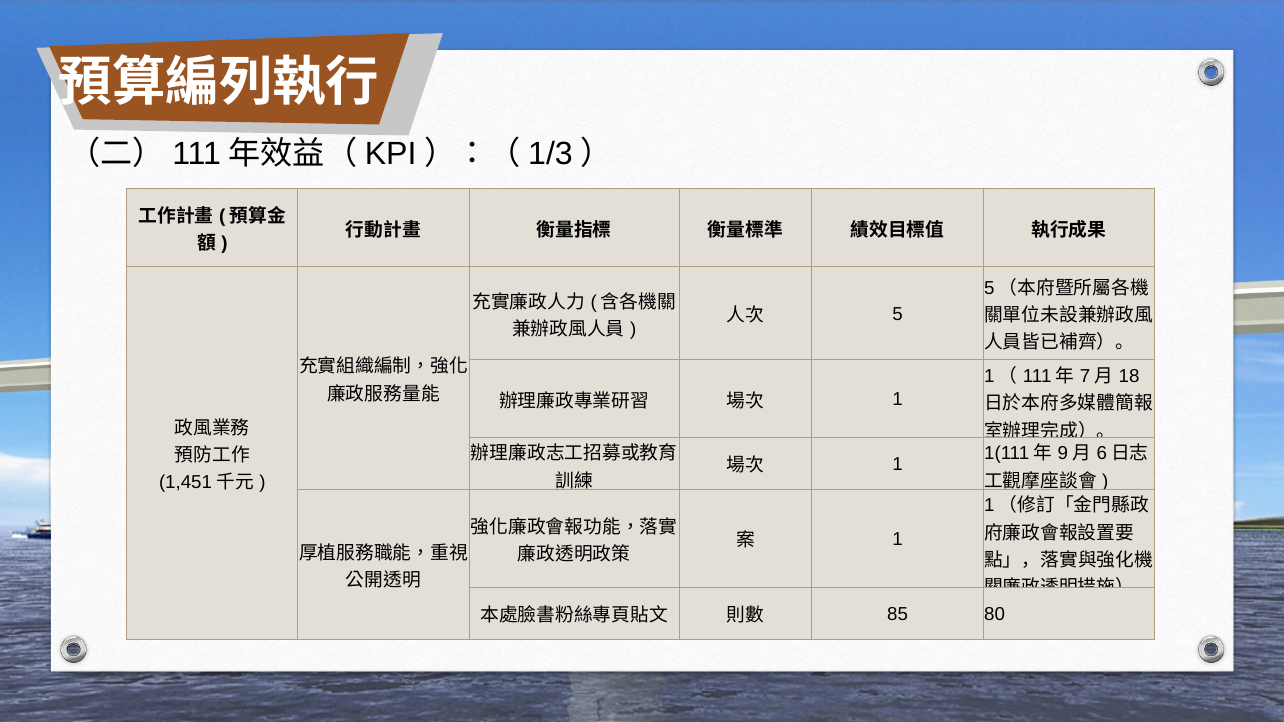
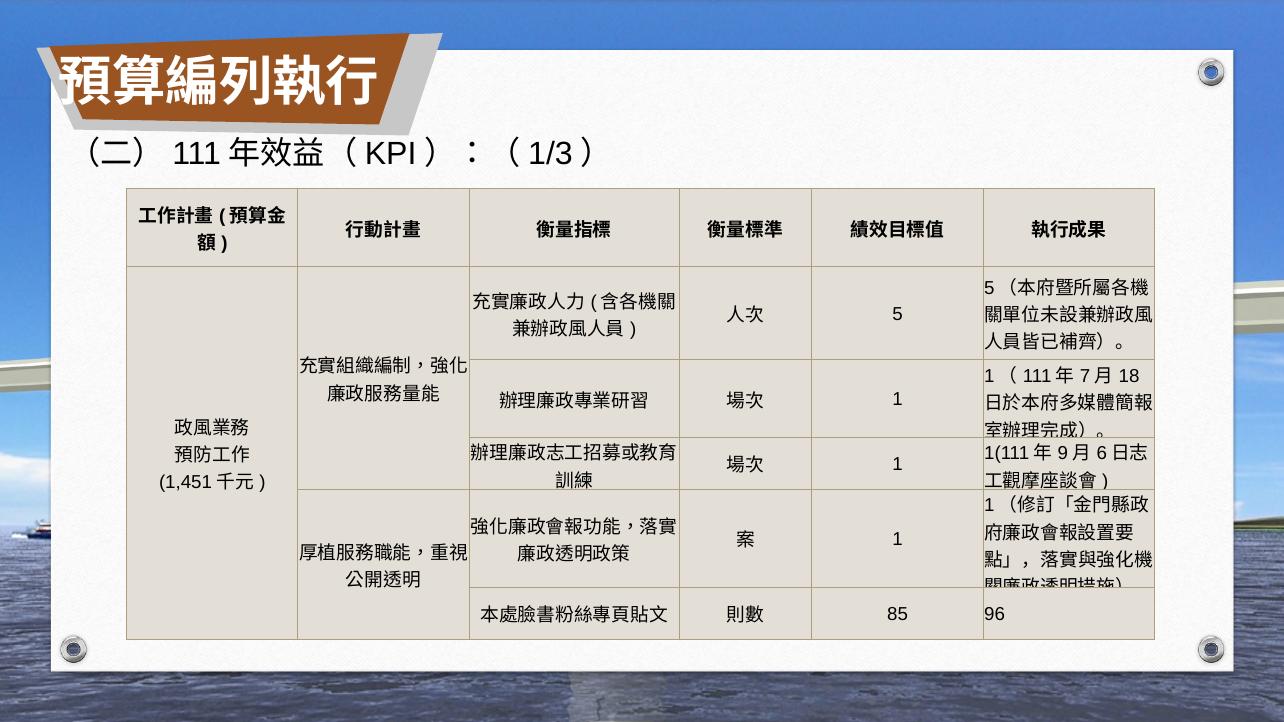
80: 80 -> 96
